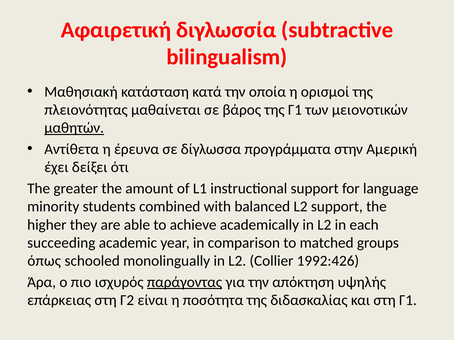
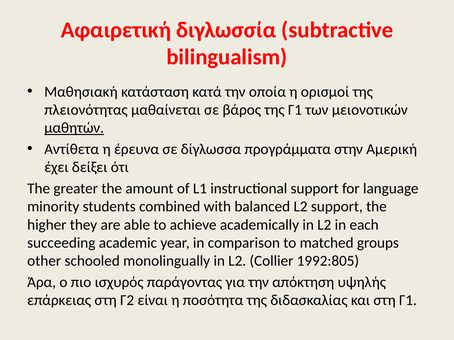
όπως: όπως -> other
1992:426: 1992:426 -> 1992:805
παράγοντας underline: present -> none
